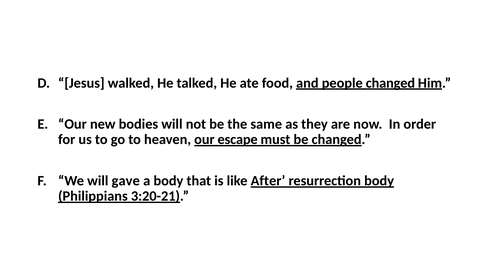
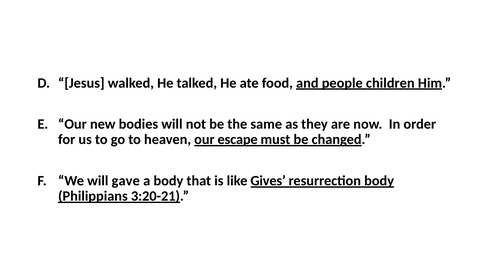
people changed: changed -> children
After: After -> Gives
